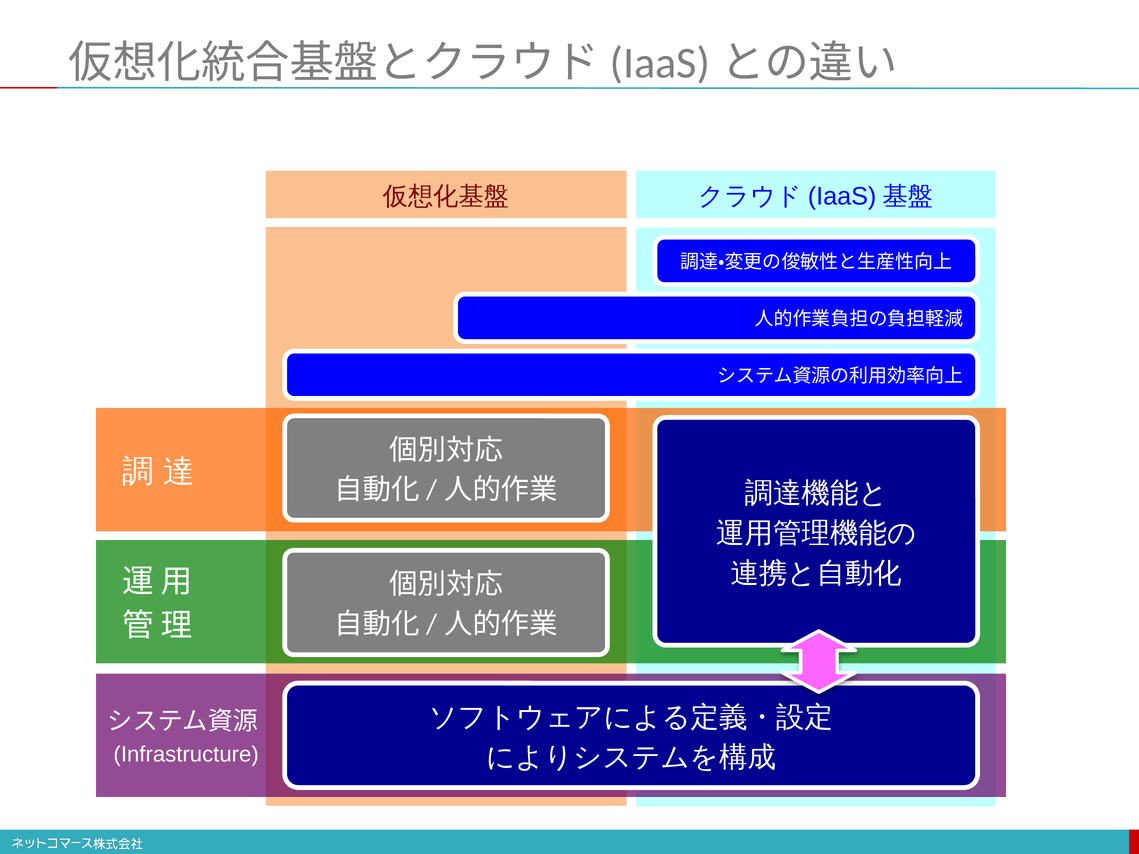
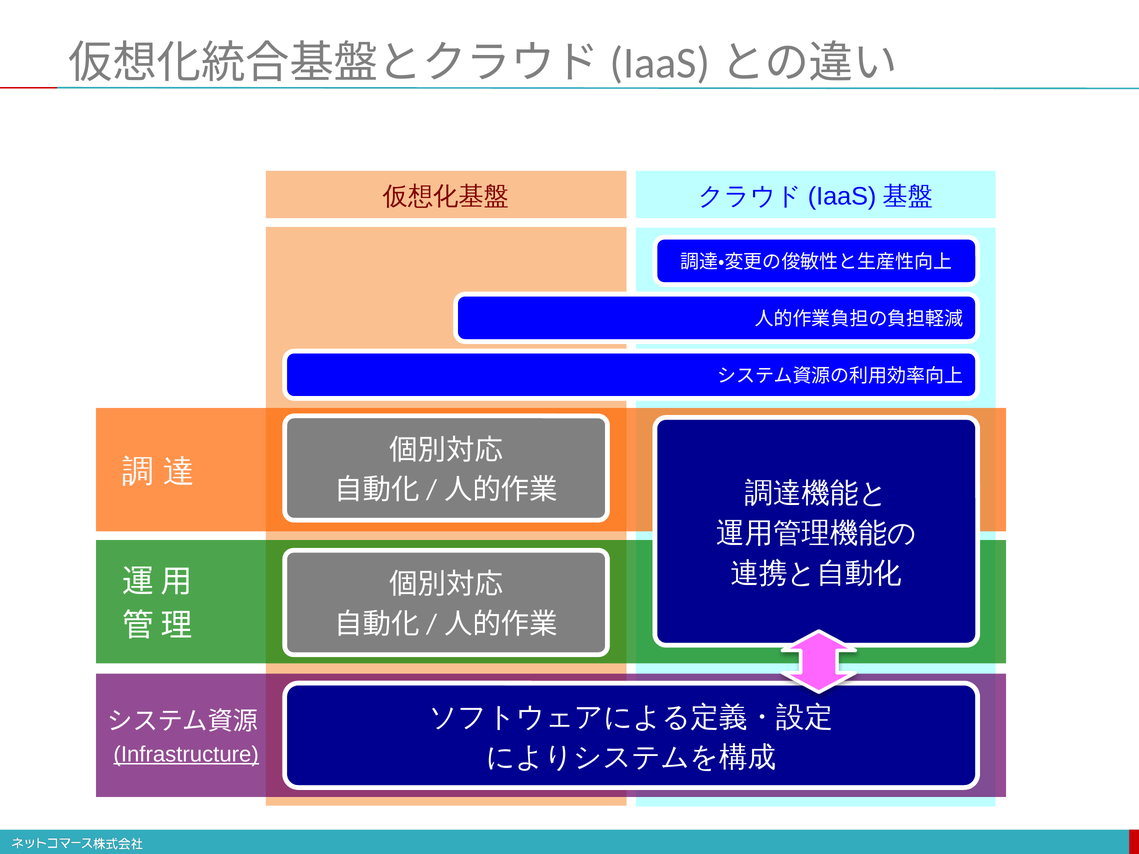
Infrastructure underline: none -> present
